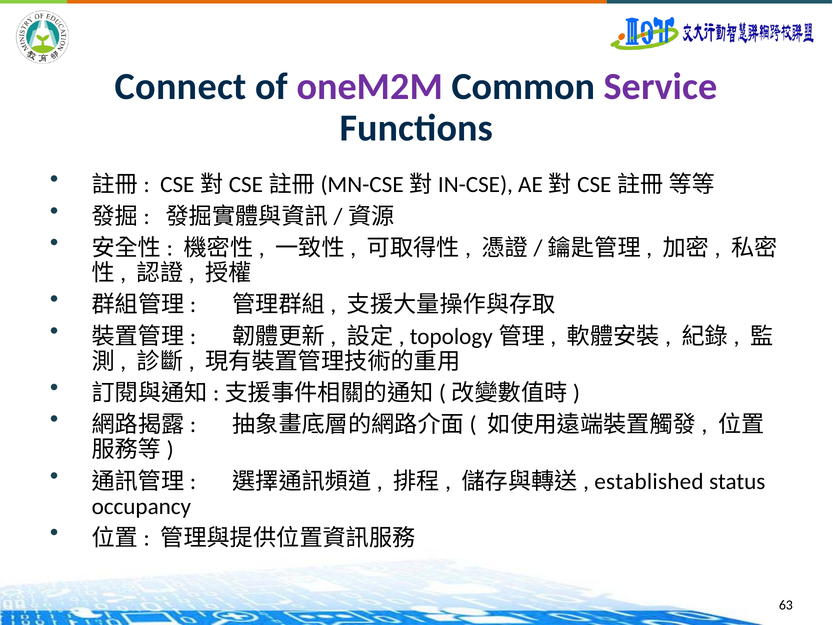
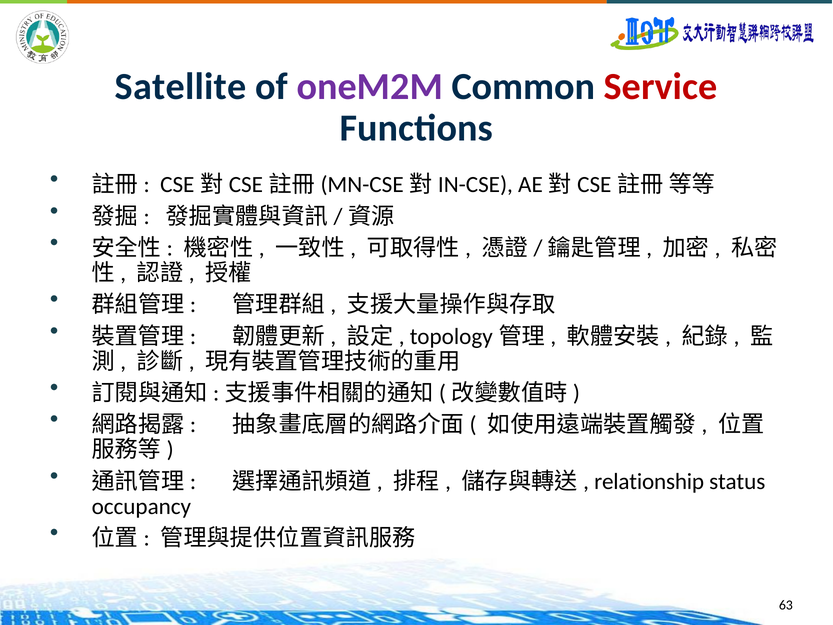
Connect: Connect -> Satellite
Service colour: purple -> red
established: established -> relationship
